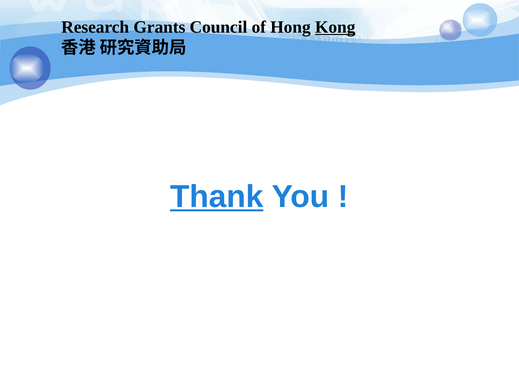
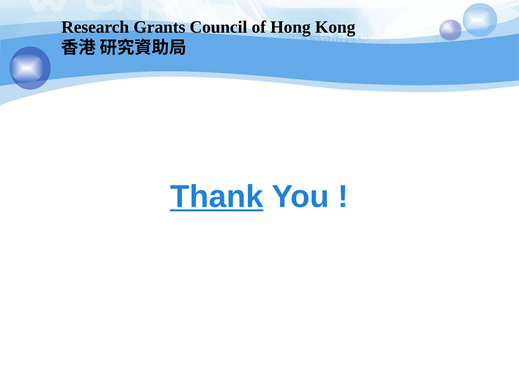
Kong underline: present -> none
